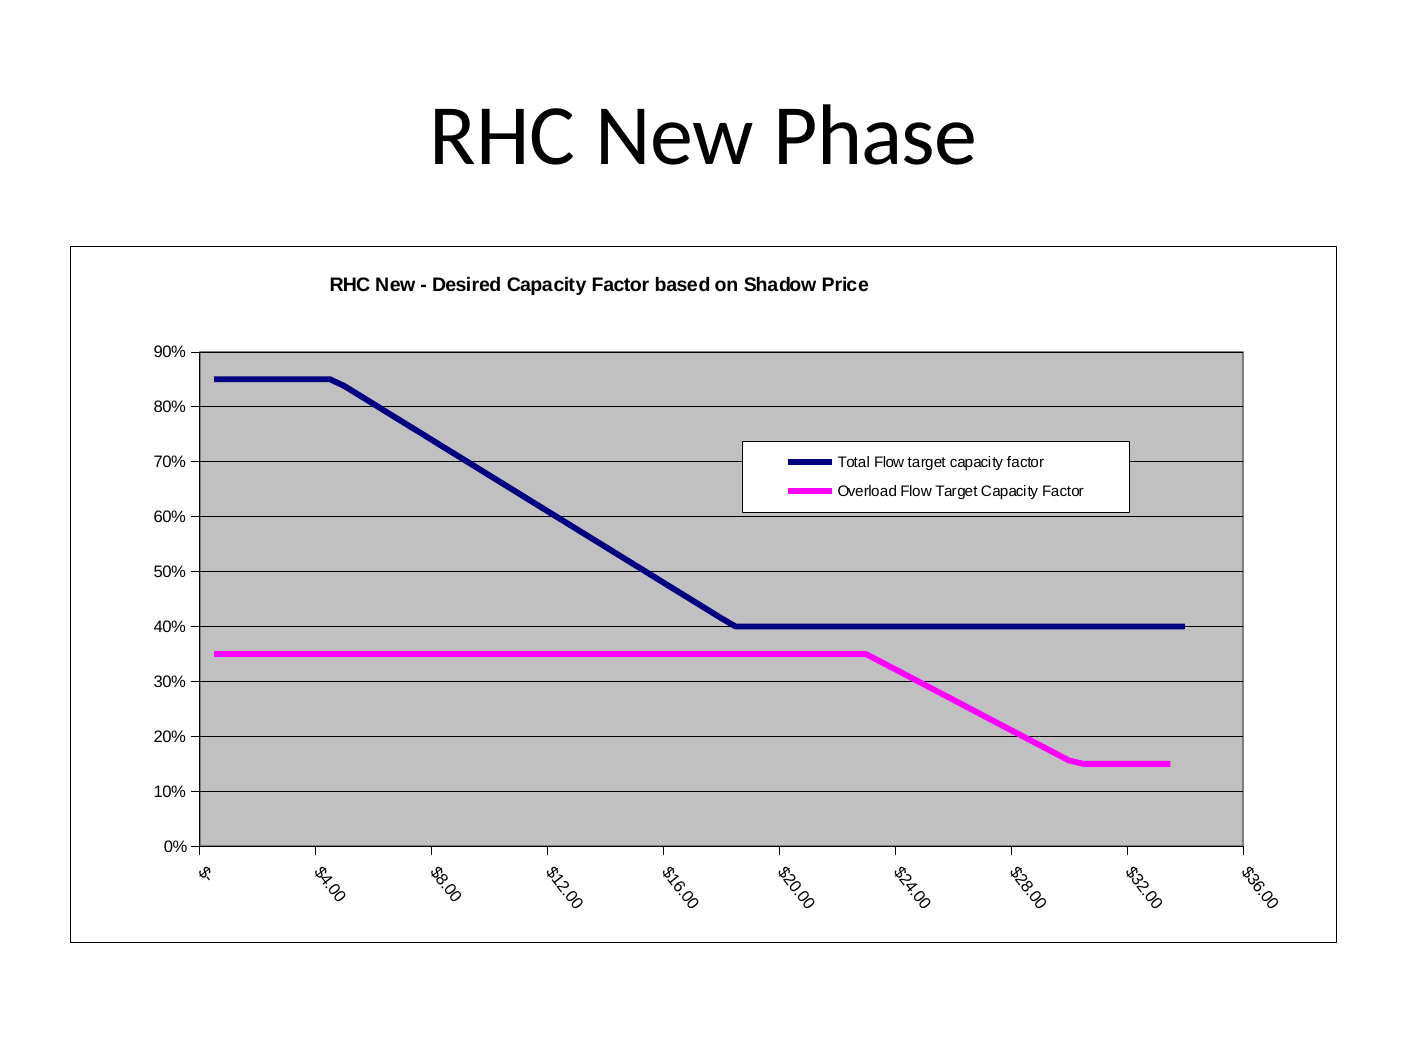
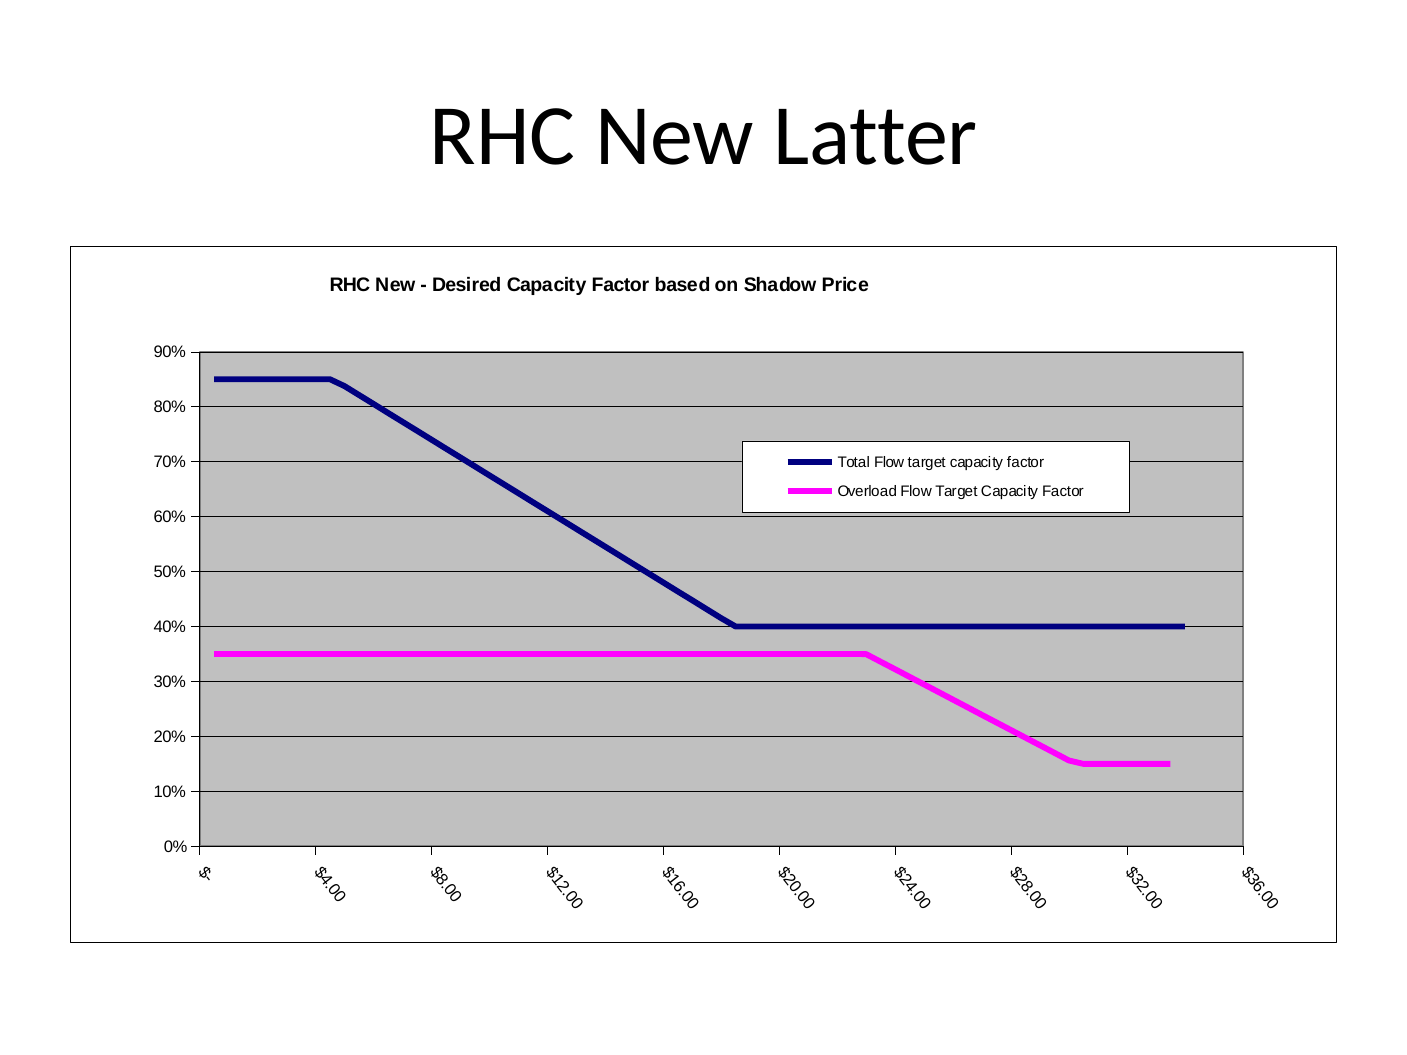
Phase: Phase -> Latter
